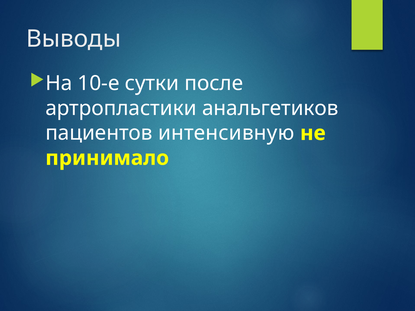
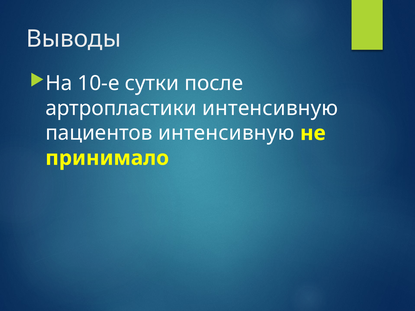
артропластики анальгетиков: анальгетиков -> интенсивную
